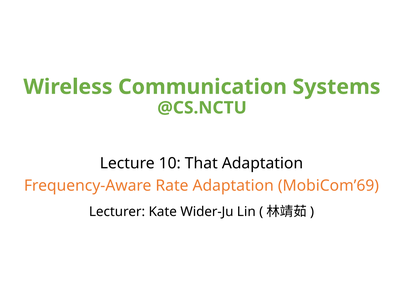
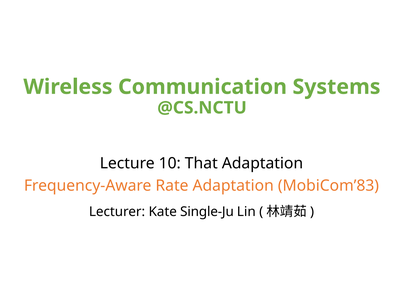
MobiCom’69: MobiCom’69 -> MobiCom’83
Wider-Ju: Wider-Ju -> Single-Ju
